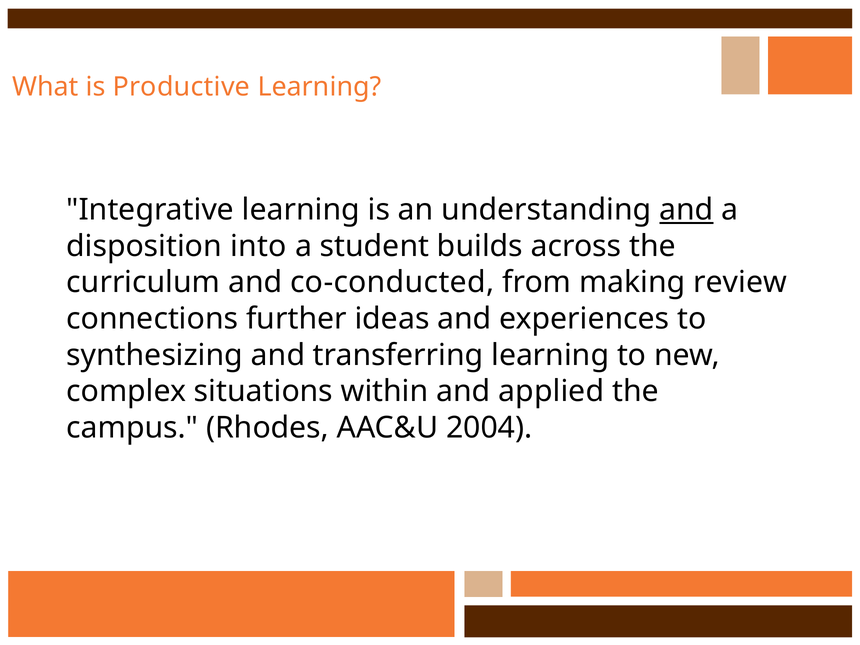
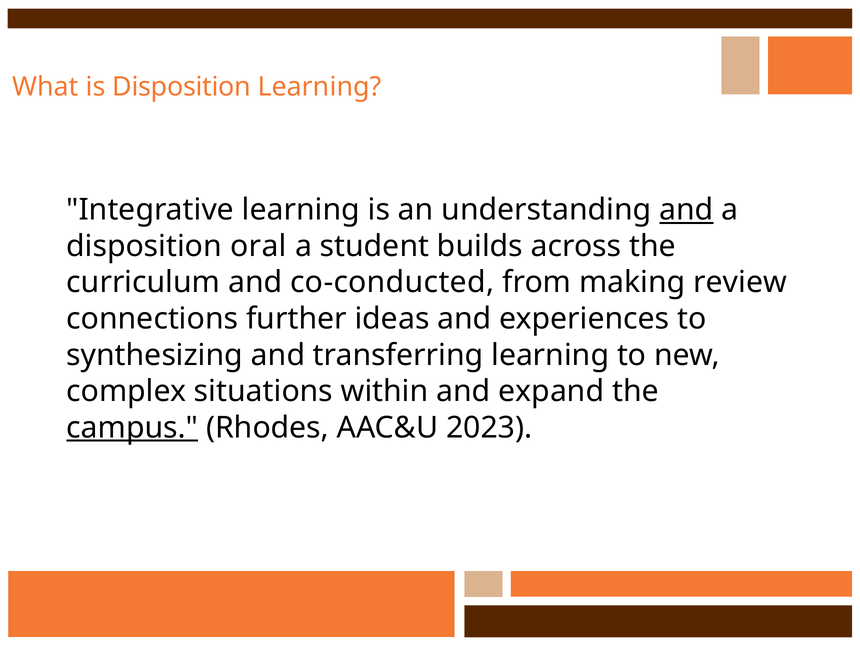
is Productive: Productive -> Disposition
into: into -> oral
applied: applied -> expand
campus underline: none -> present
2004: 2004 -> 2023
